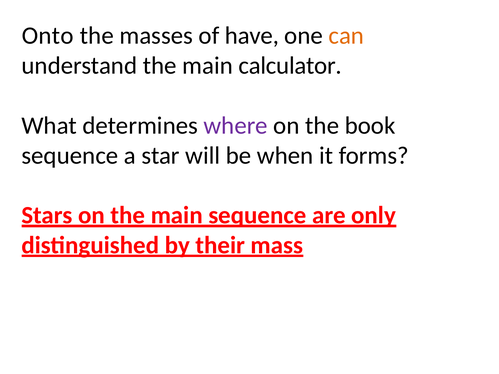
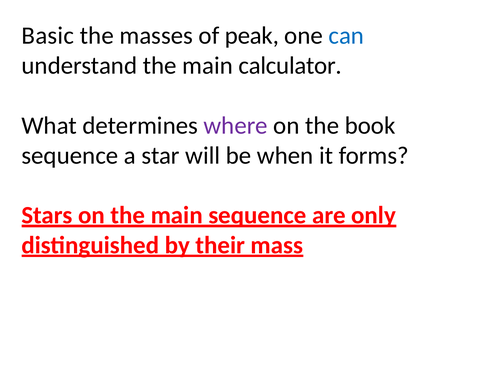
Onto: Onto -> Basic
have: have -> peak
can colour: orange -> blue
